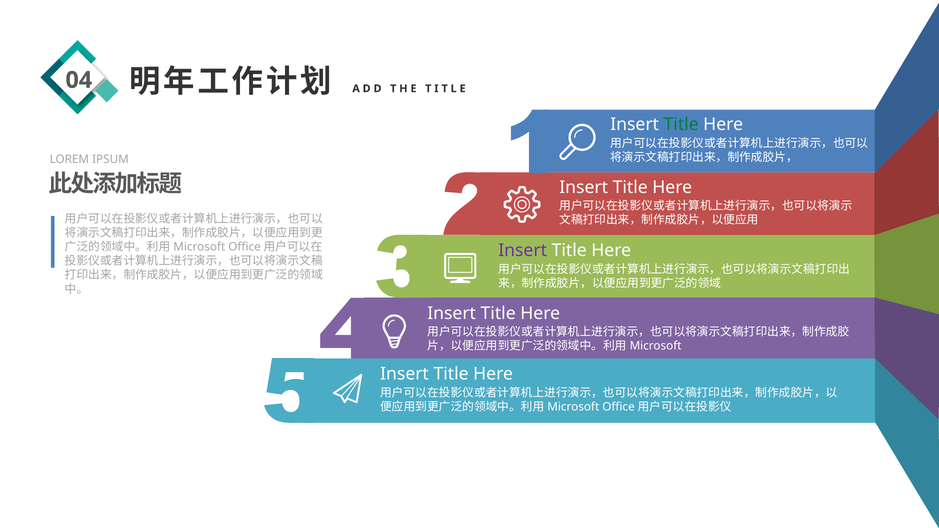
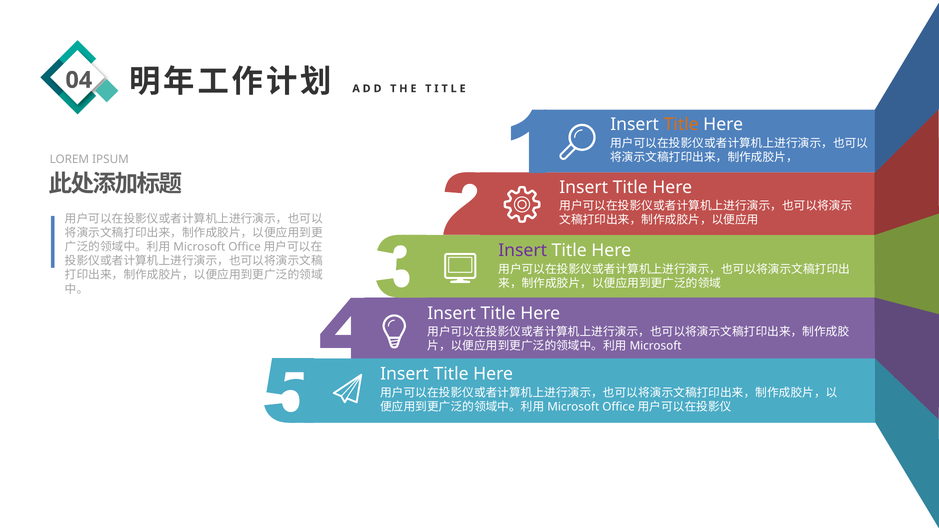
Title at (681, 125) colour: green -> orange
